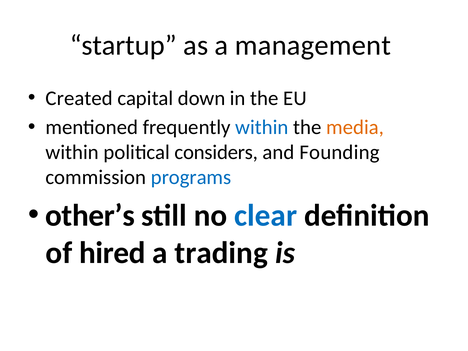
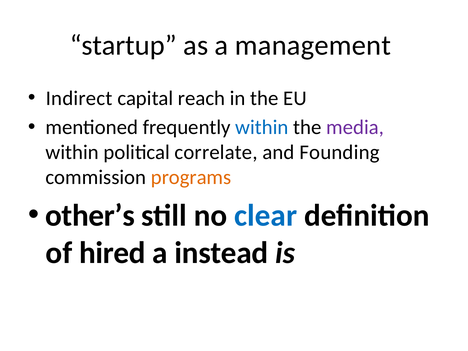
Created: Created -> Indirect
down: down -> reach
media colour: orange -> purple
considers: considers -> correlate
programs colour: blue -> orange
trading: trading -> instead
